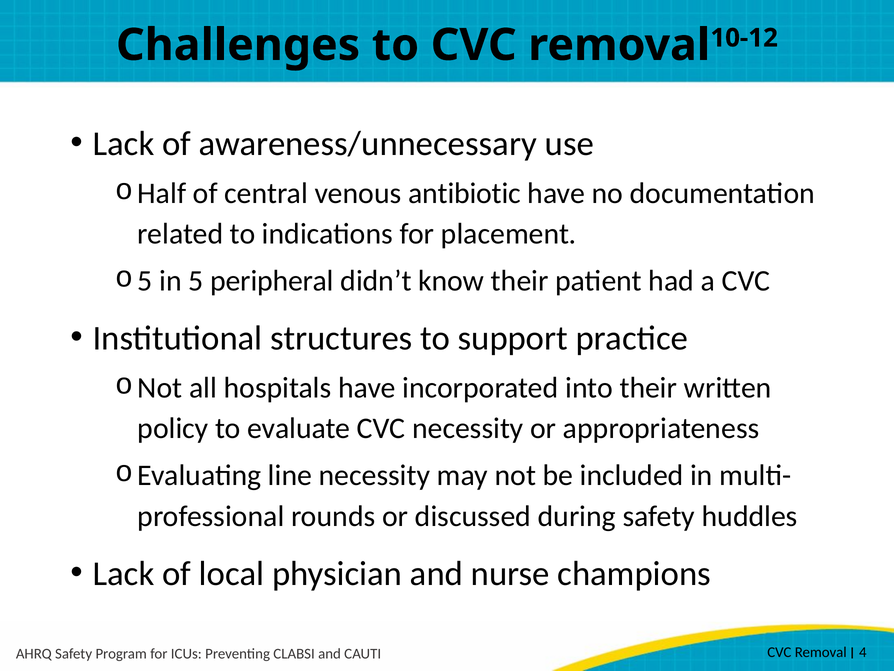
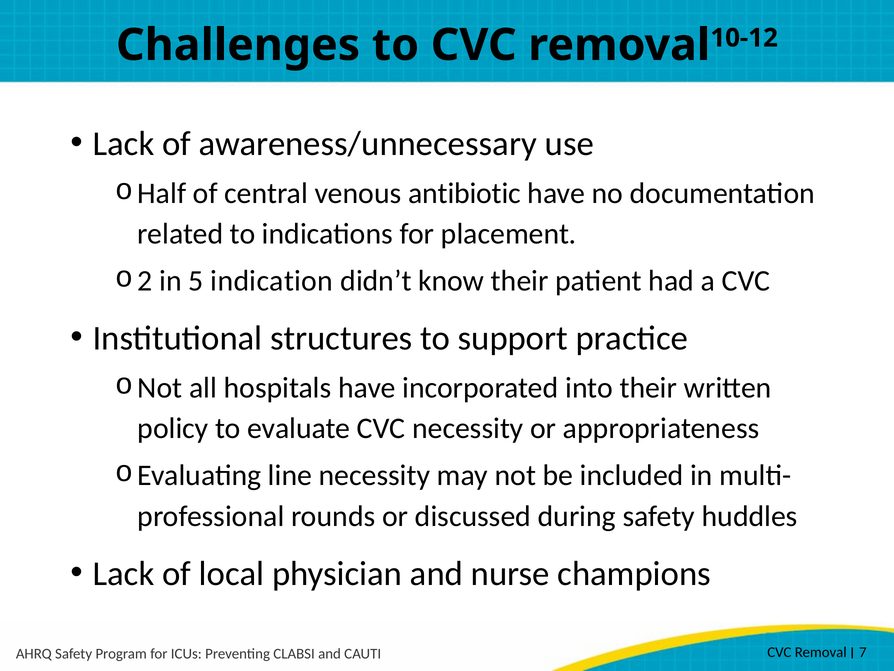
5 at (145, 281): 5 -> 2
peripheral: peripheral -> indication
4: 4 -> 7
